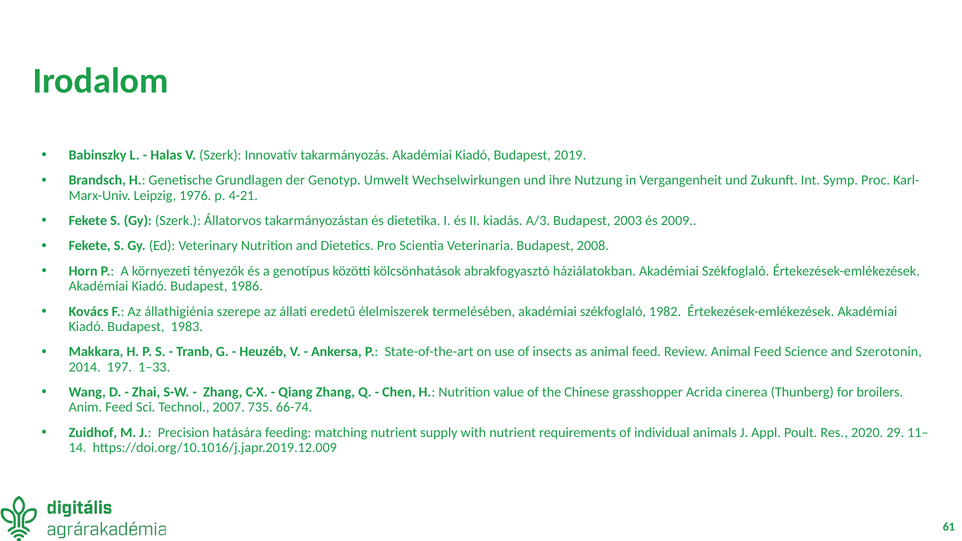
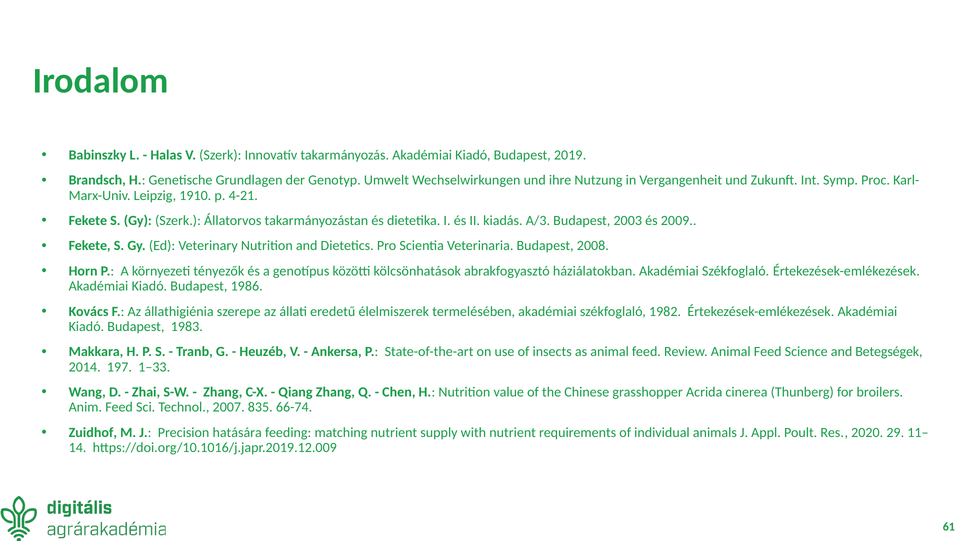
1976: 1976 -> 1910
Szerotonin: Szerotonin -> Betegségek
735: 735 -> 835
